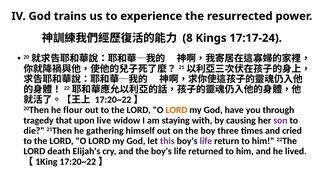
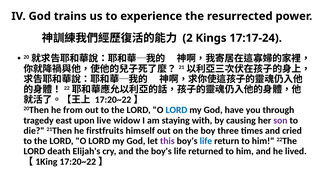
8: 8 -> 2
flour: flour -> from
LORD at (176, 110) colour: orange -> blue
that: that -> east
gathering: gathering -> firstfruits
life at (206, 141) colour: purple -> blue
